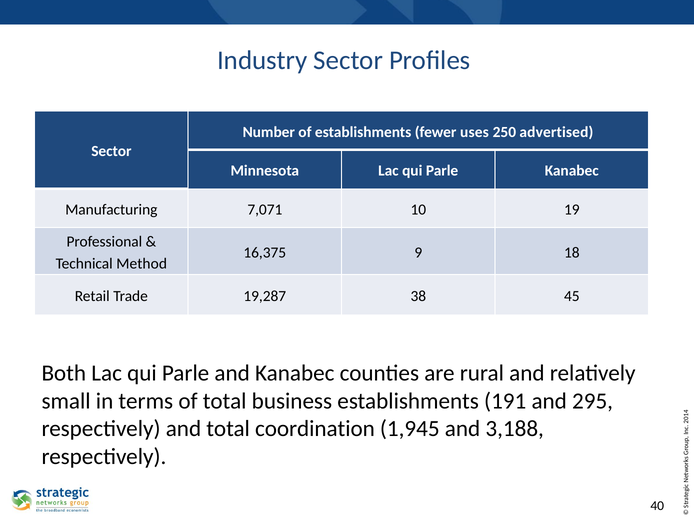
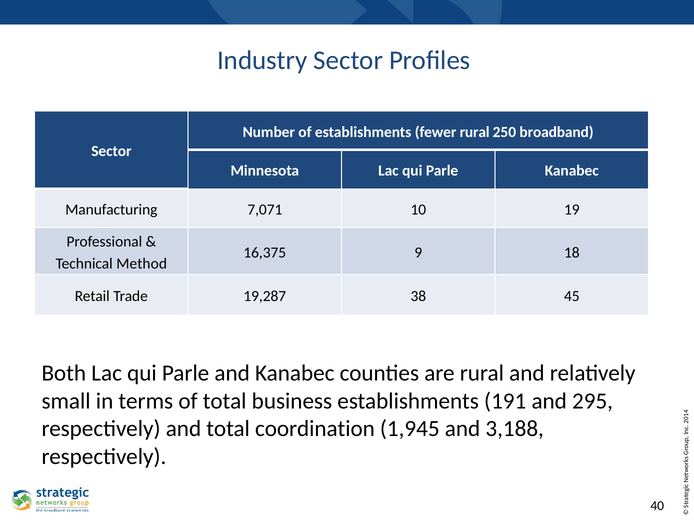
fewer uses: uses -> rural
advertised: advertised -> broadband
